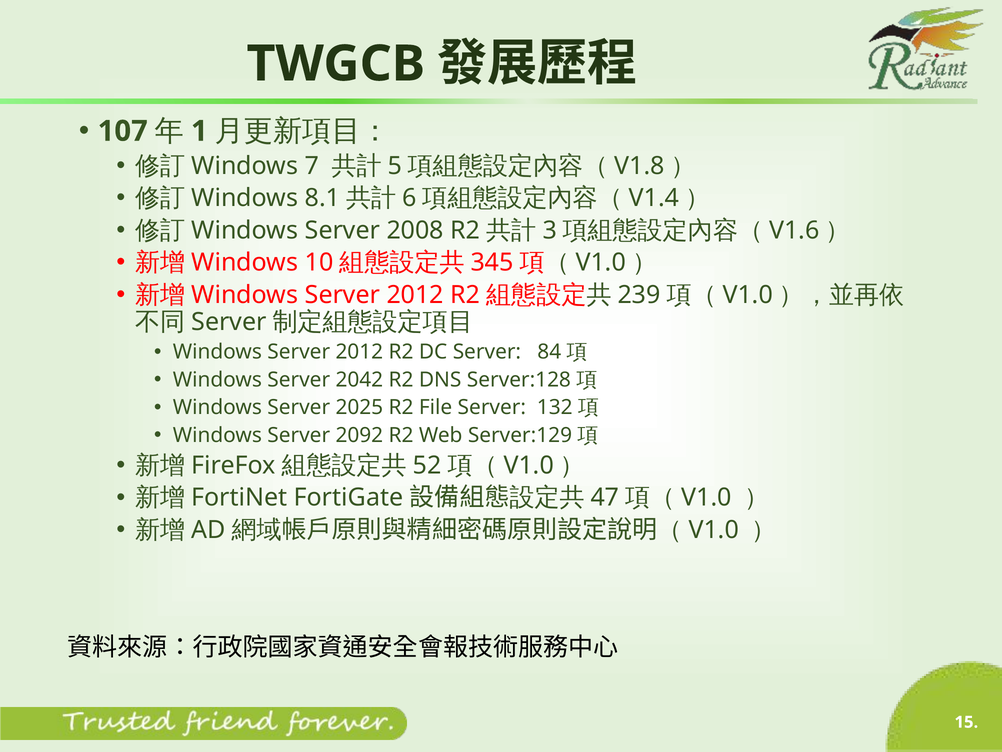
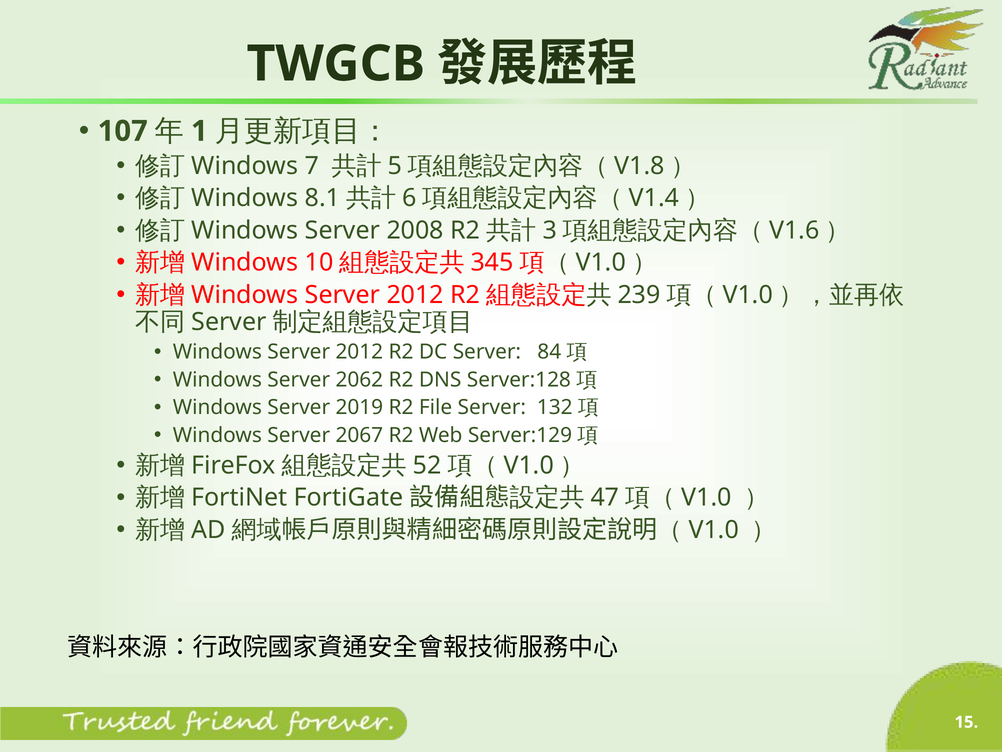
2042: 2042 -> 2062
2025: 2025 -> 2019
2092: 2092 -> 2067
